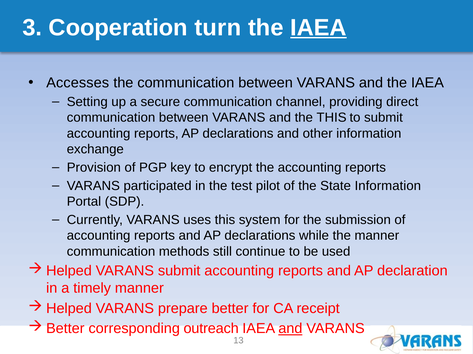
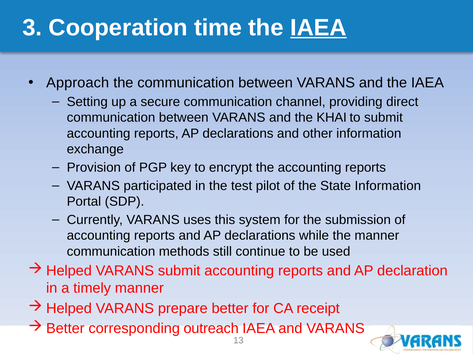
turn: turn -> time
Accesses: Accesses -> Approach
the THIS: THIS -> KHAI
and at (290, 329) underline: present -> none
